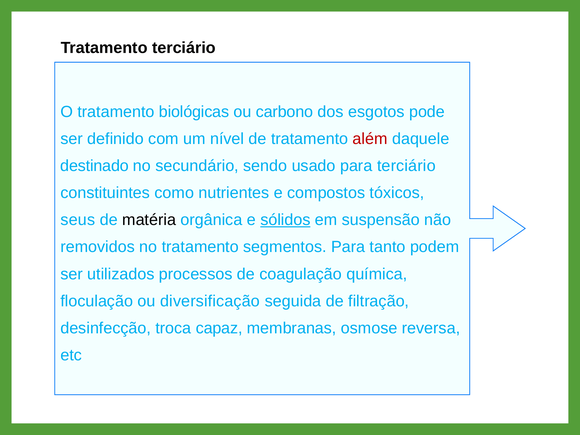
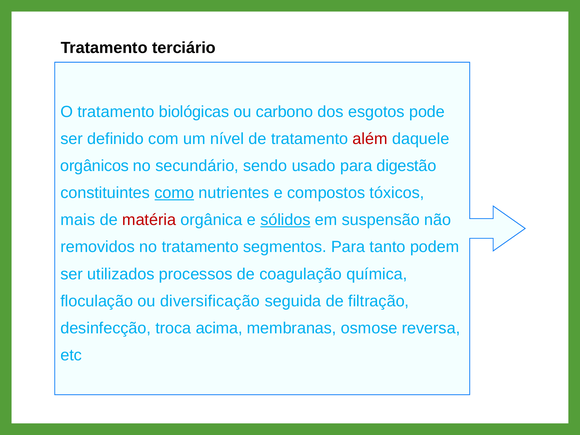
destinado: destinado -> orgânicos
para terciário: terciário -> digestão
como underline: none -> present
seus: seus -> mais
matéria colour: black -> red
capaz: capaz -> acima
